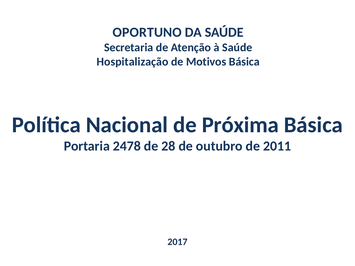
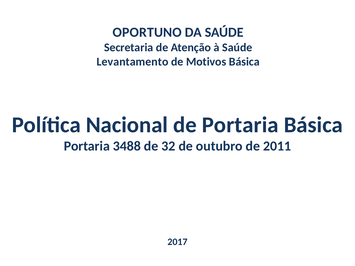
Hospitalização: Hospitalização -> Levantamento
de Próxima: Próxima -> Portaria
2478: 2478 -> 3488
28: 28 -> 32
